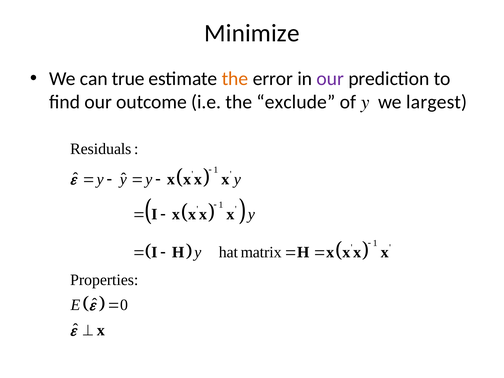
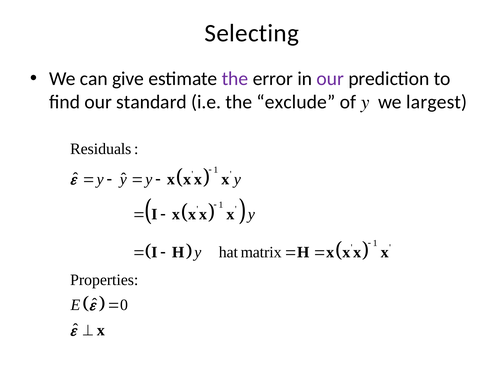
Minimize: Minimize -> Selecting
true: true -> give
the at (235, 79) colour: orange -> purple
outcome: outcome -> standard
